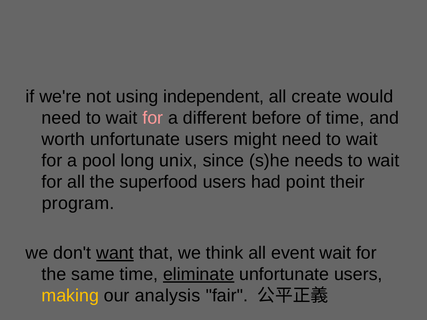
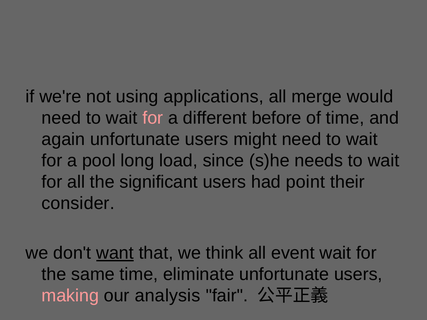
independent: independent -> applications
create: create -> merge
worth: worth -> again
unix: unix -> load
superfood: superfood -> significant
program: program -> consider
eliminate underline: present -> none
making colour: yellow -> pink
